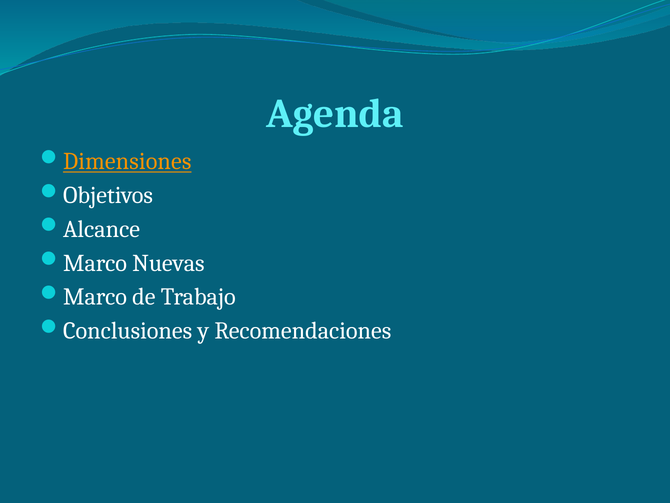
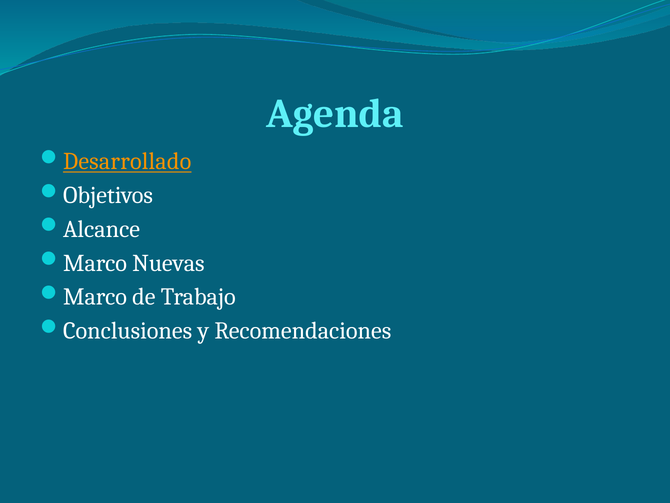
Dimensiones: Dimensiones -> Desarrollado
